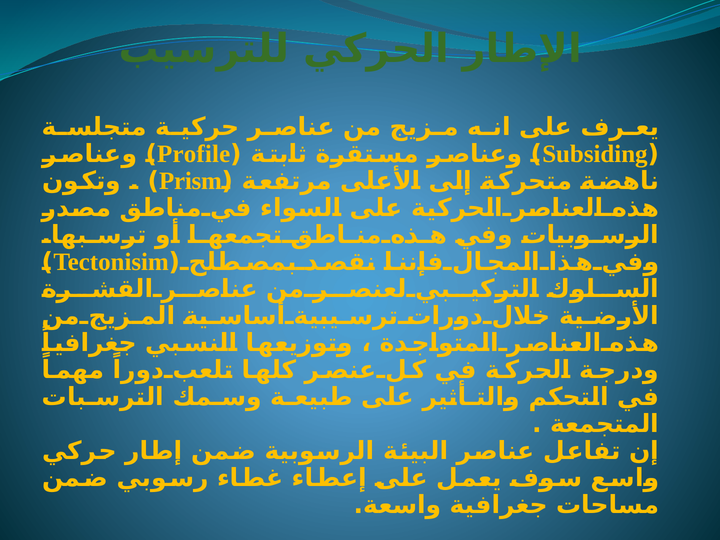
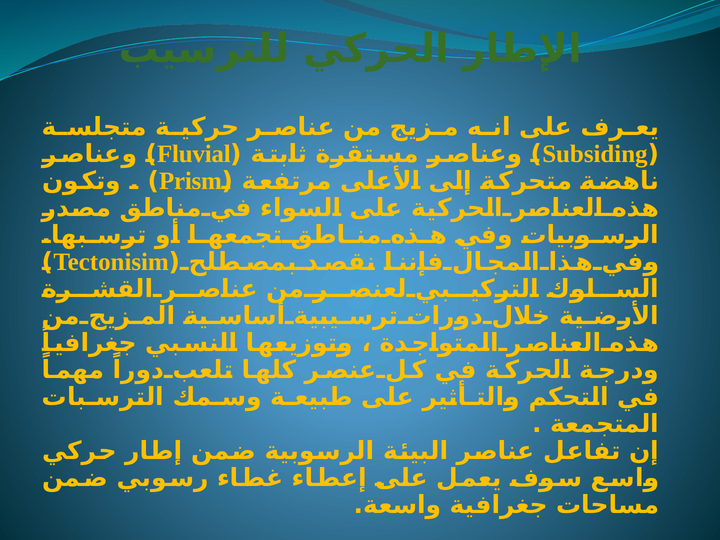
Profile: Profile -> Fluvial
